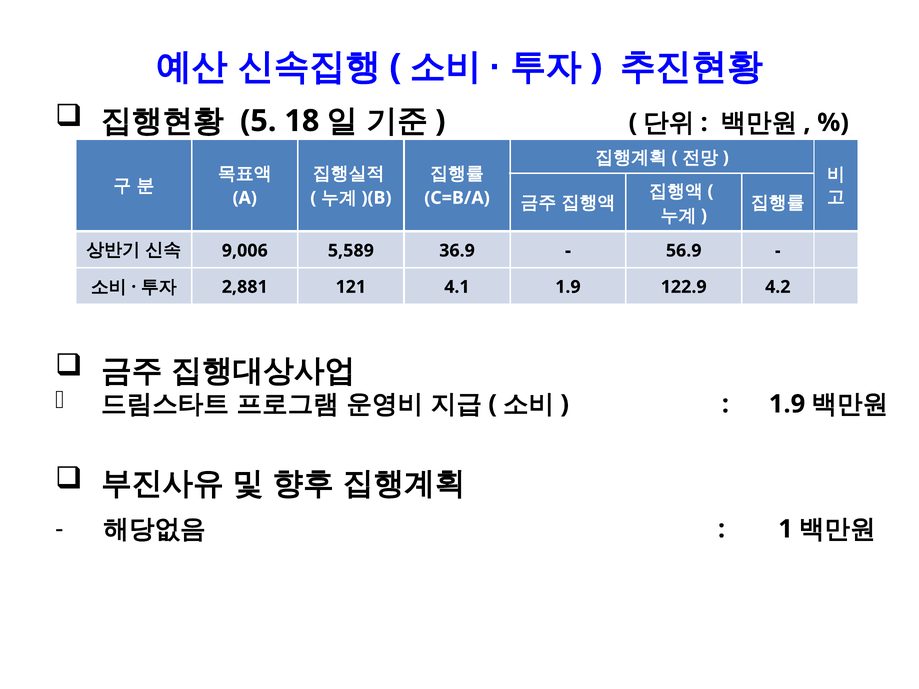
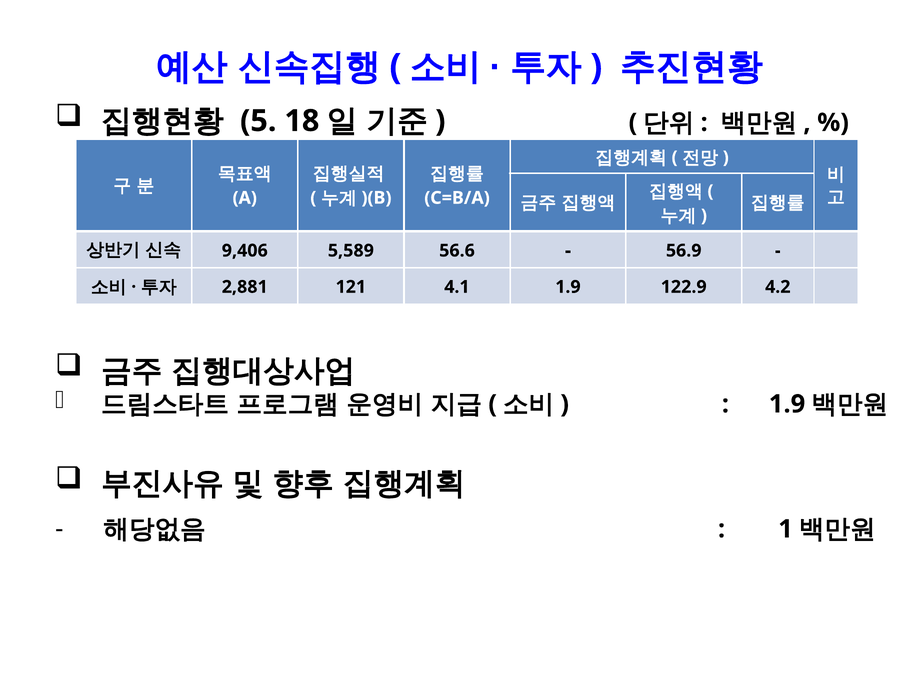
9,006: 9,006 -> 9,406
36.9: 36.9 -> 56.6
